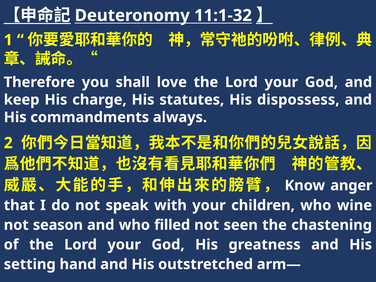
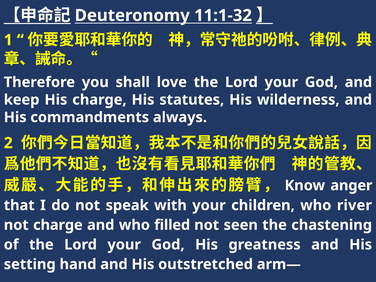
dispossess: dispossess -> wilderness
wine: wine -> river
not season: season -> charge
